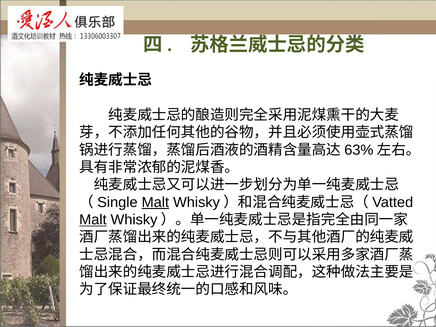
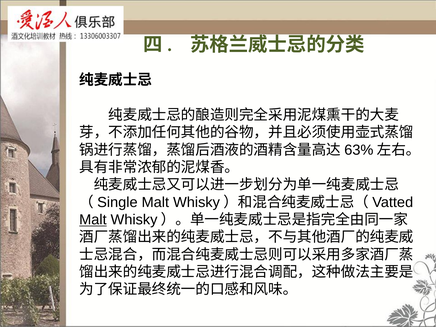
Malt at (155, 202) underline: present -> none
